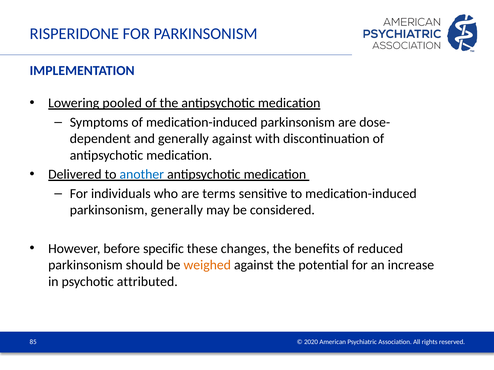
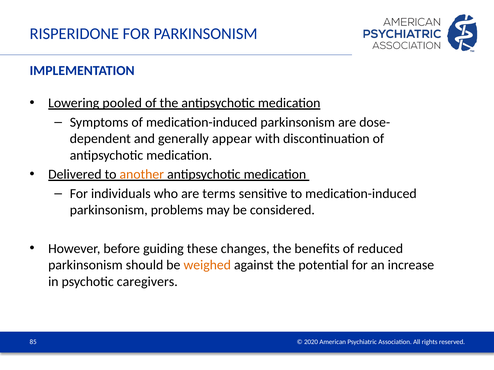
generally against: against -> appear
another colour: blue -> orange
parkinsonism generally: generally -> problems
specific: specific -> guiding
attributed: attributed -> caregivers
